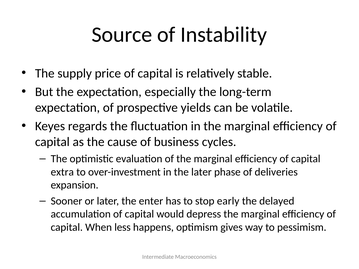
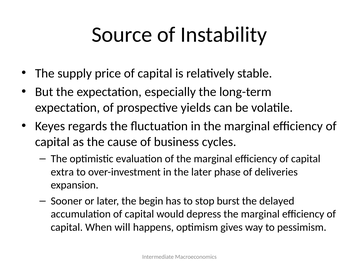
enter: enter -> begin
early: early -> burst
less: less -> will
